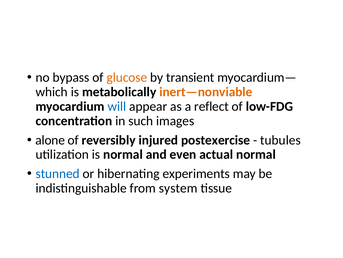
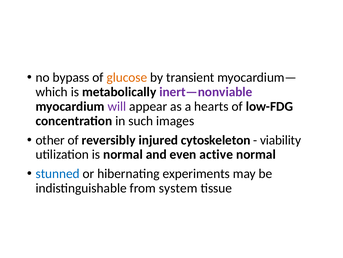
inert—nonviable colour: orange -> purple
will colour: blue -> purple
reflect: reflect -> hearts
alone: alone -> other
postexercise: postexercise -> cytoskeleton
tubules: tubules -> viability
actual: actual -> active
